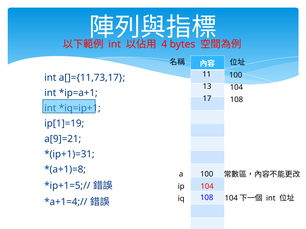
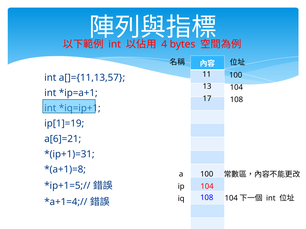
a[]={11,73,17: a[]={11,73,17 -> a[]={11,13,57
a[9]=21: a[9]=21 -> a[6]=21
